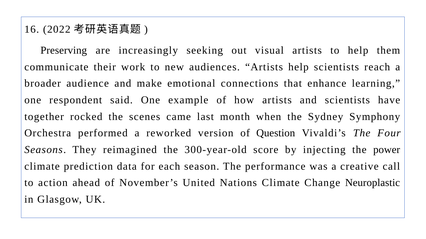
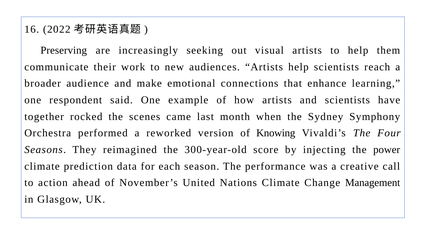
Question: Question -> Knowing
Neuroplastic: Neuroplastic -> Management
